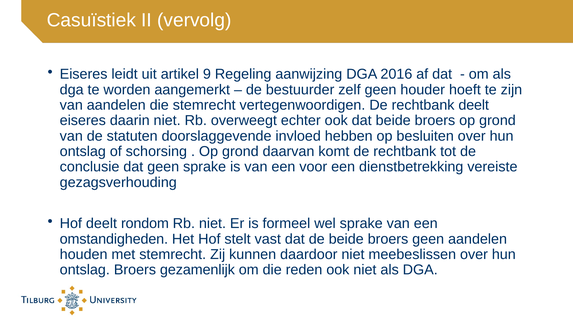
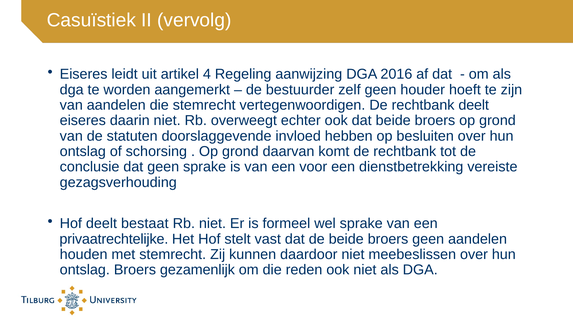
9: 9 -> 4
rondom: rondom -> bestaat
omstandigheden: omstandigheden -> privaatrechtelijke
